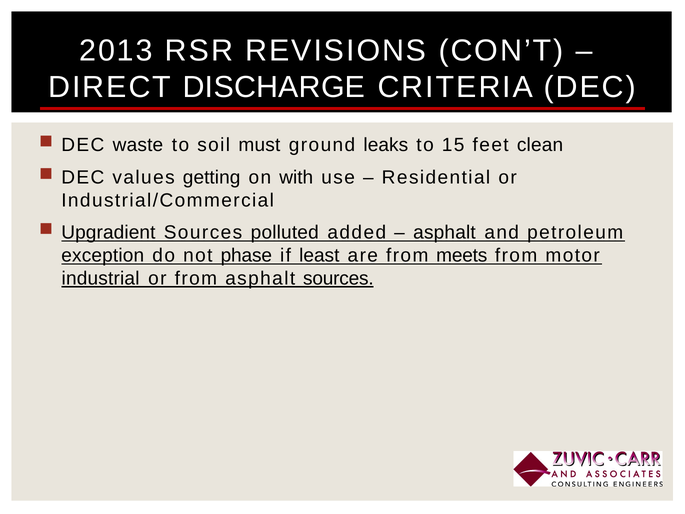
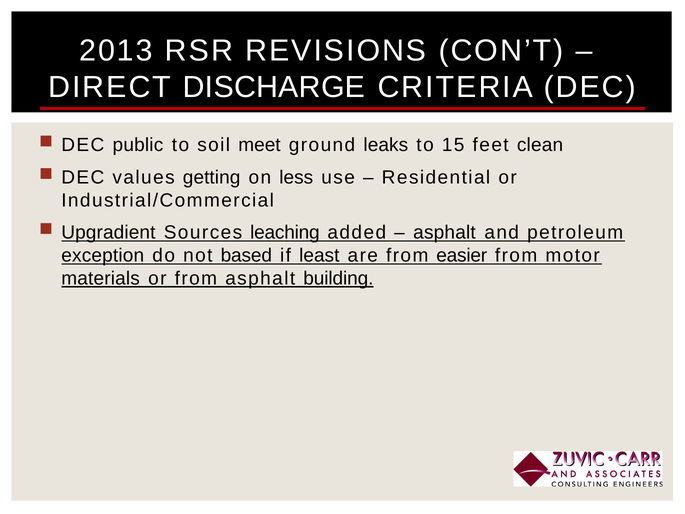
waste: waste -> public
must: must -> meet
with: with -> less
polluted: polluted -> leaching
phase: phase -> based
meets: meets -> easier
industrial: industrial -> materials
asphalt sources: sources -> building
